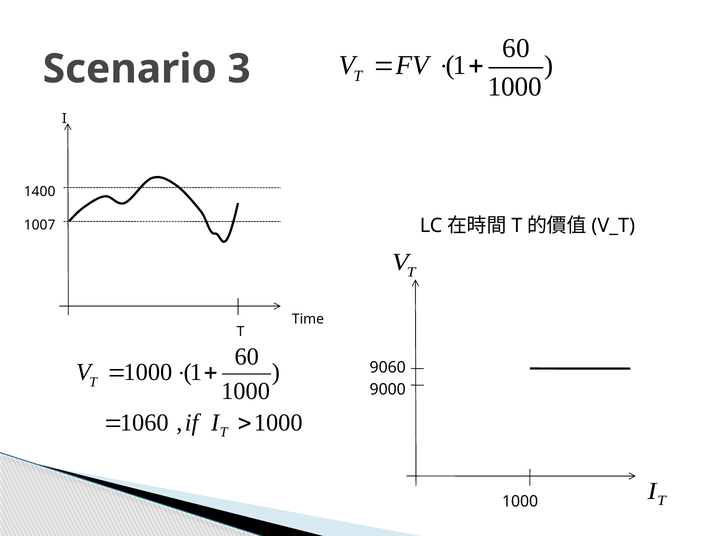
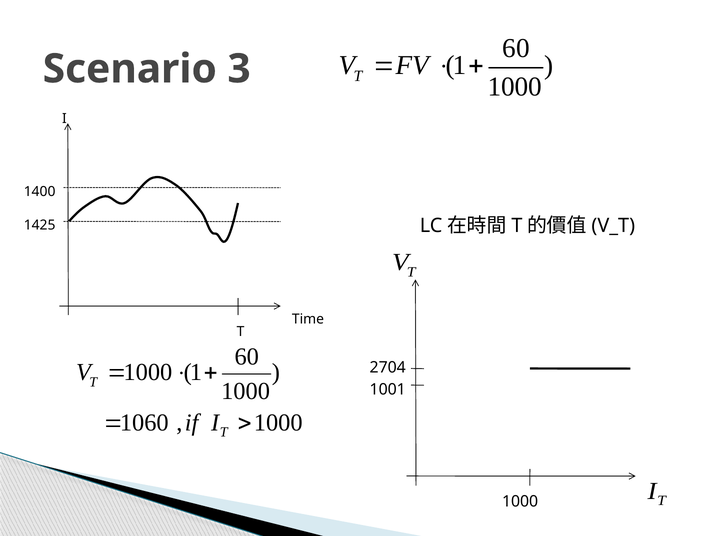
1007: 1007 -> 1425
9060: 9060 -> 2704
9000: 9000 -> 1001
